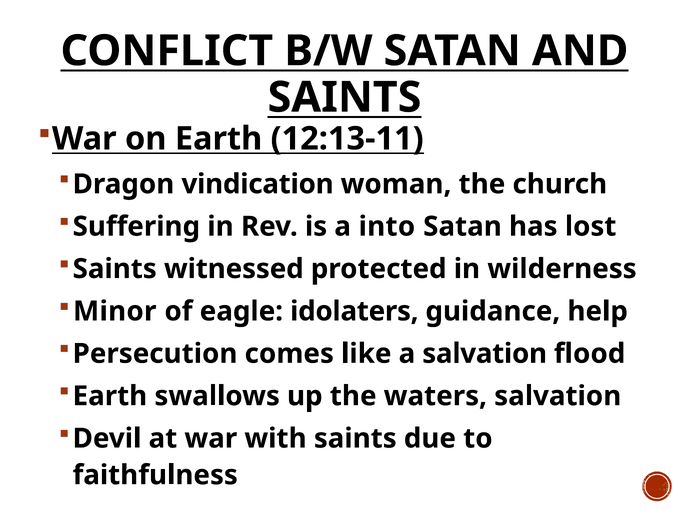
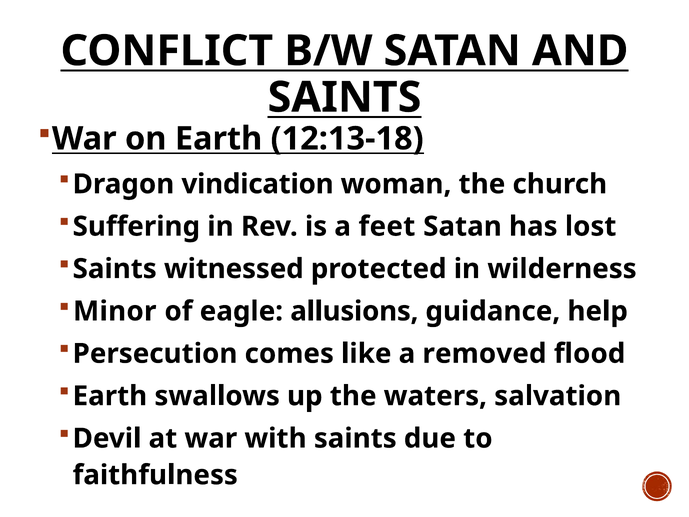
12:13-11: 12:13-11 -> 12:13-18
into: into -> feet
idolaters: idolaters -> allusions
a salvation: salvation -> removed
